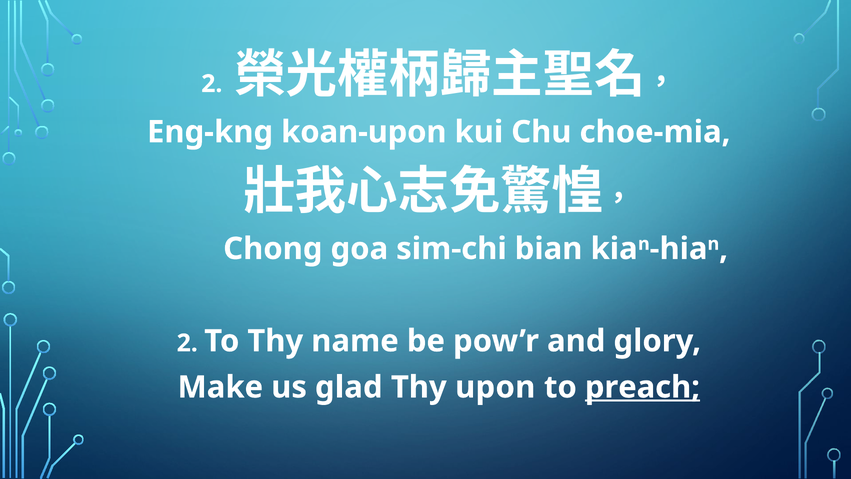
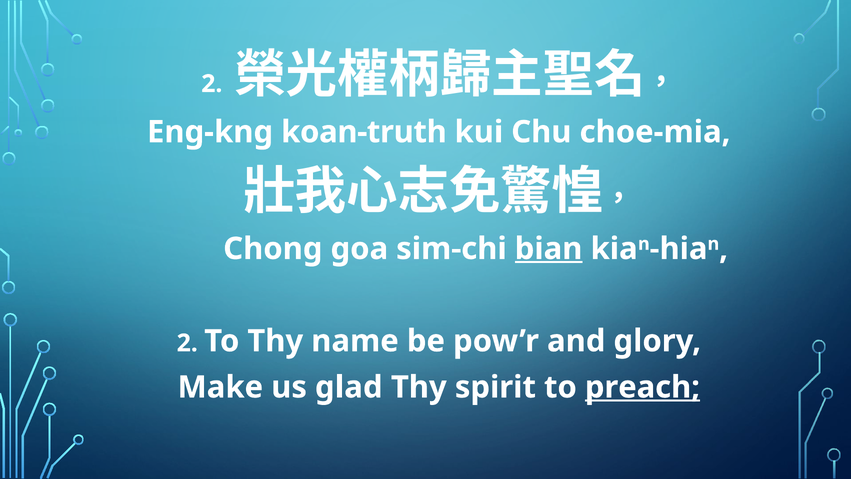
koan-upon: koan-upon -> koan-truth
bian underline: none -> present
upon: upon -> spirit
